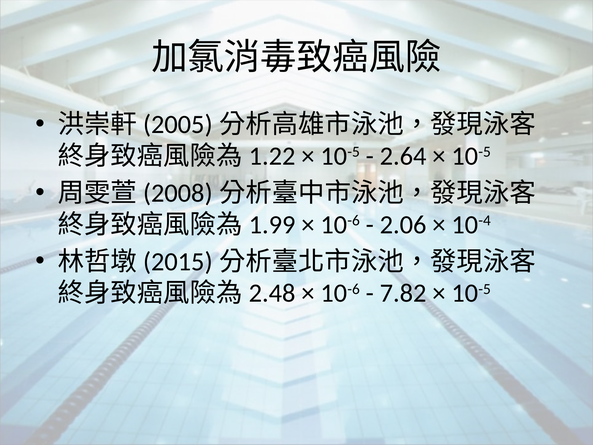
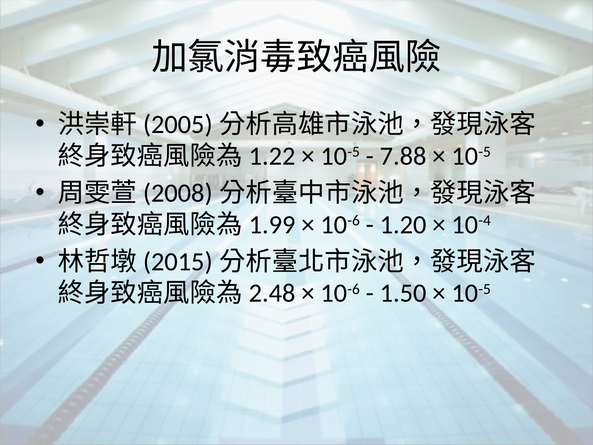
2.64: 2.64 -> 7.88
2.06: 2.06 -> 1.20
7.82: 7.82 -> 1.50
